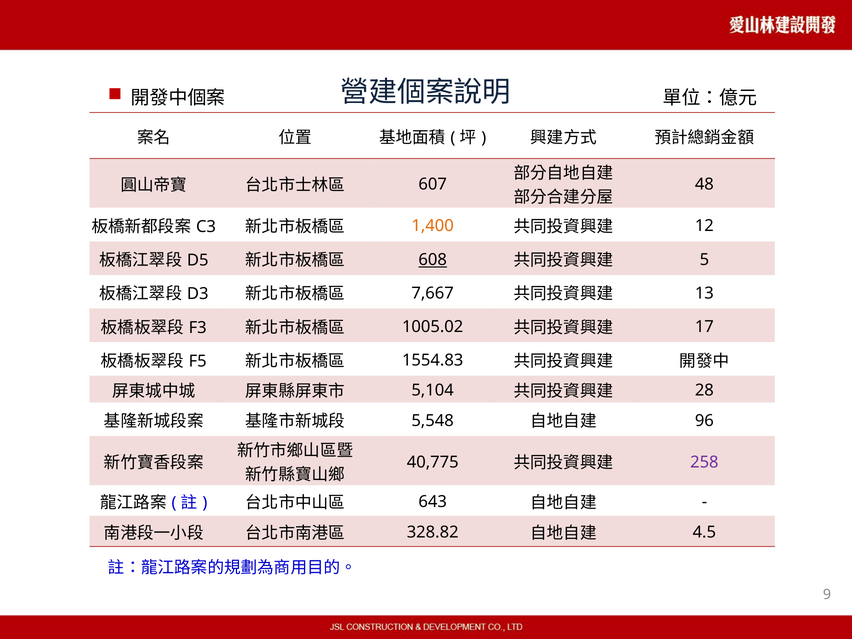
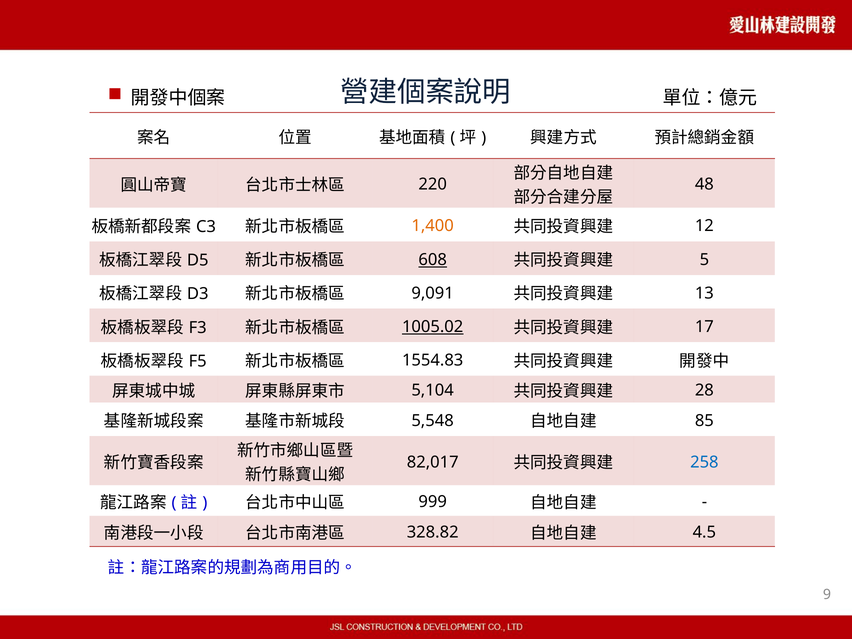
607: 607 -> 220
7,667: 7,667 -> 9,091
1005.02 underline: none -> present
96: 96 -> 85
40,775: 40,775 -> 82,017
258 colour: purple -> blue
643: 643 -> 999
